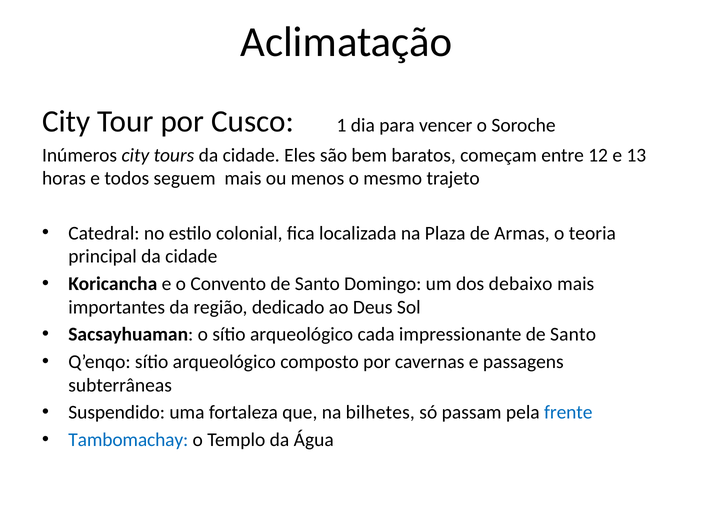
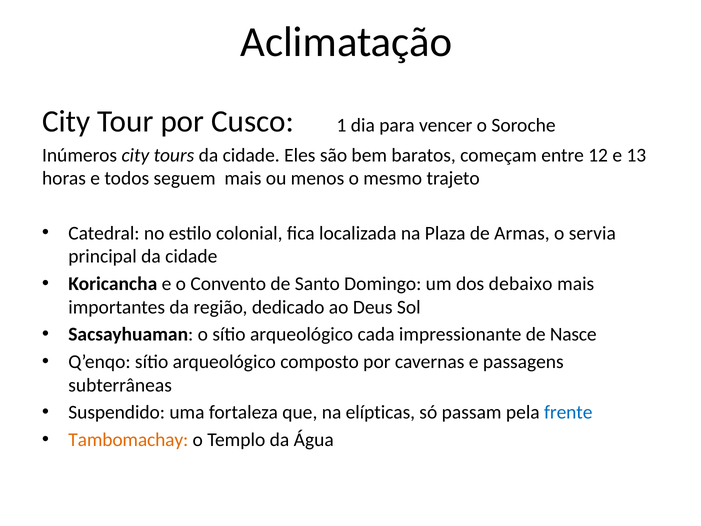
teoria: teoria -> servia
impressionante de Santo: Santo -> Nasce
bilhetes: bilhetes -> elípticas
Tambomachay colour: blue -> orange
